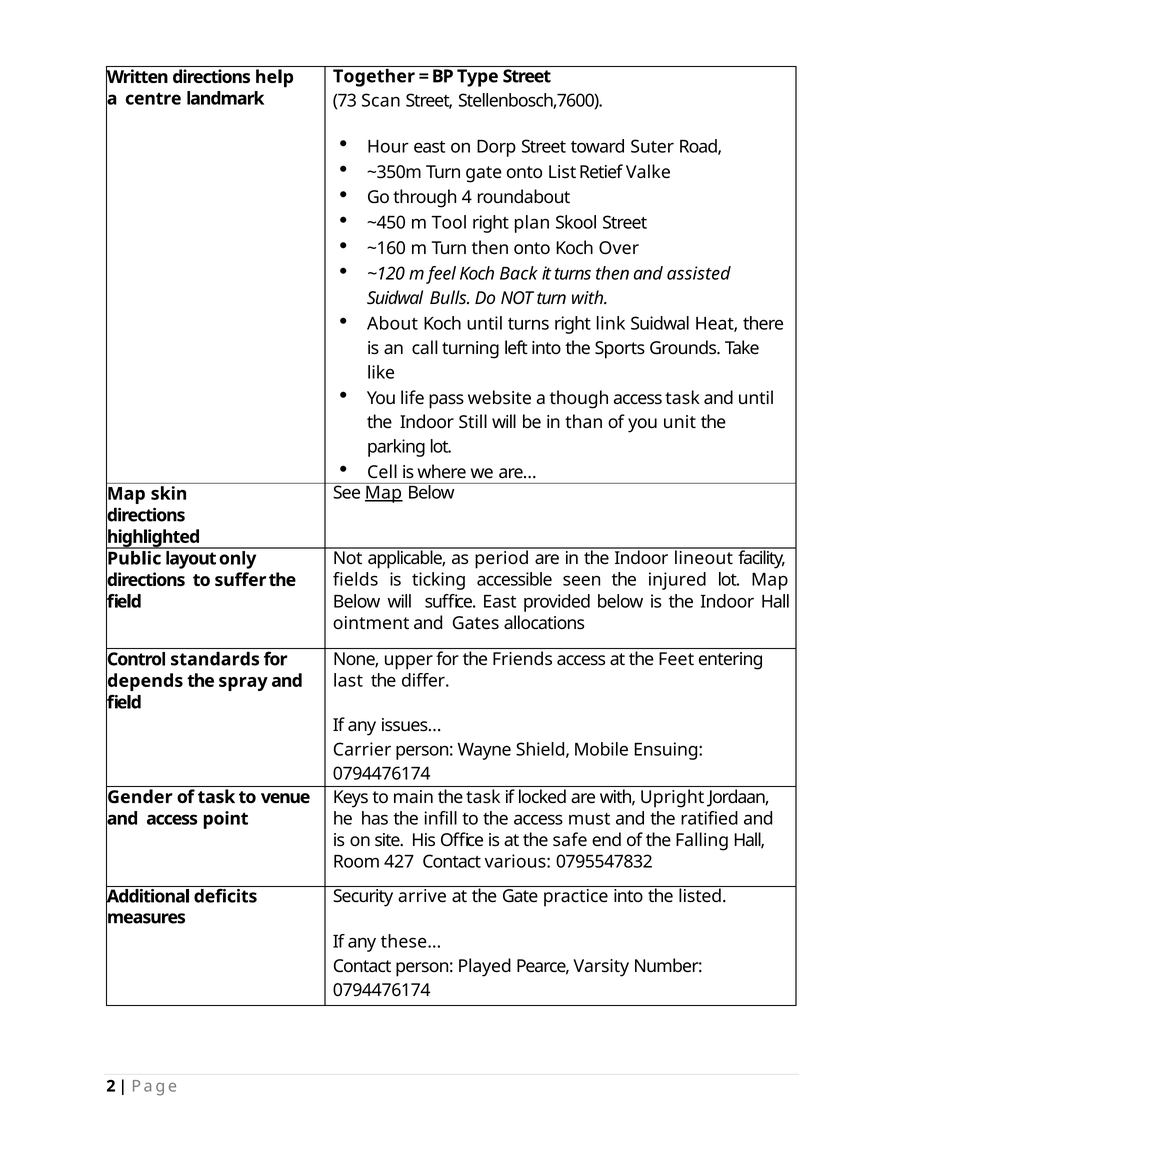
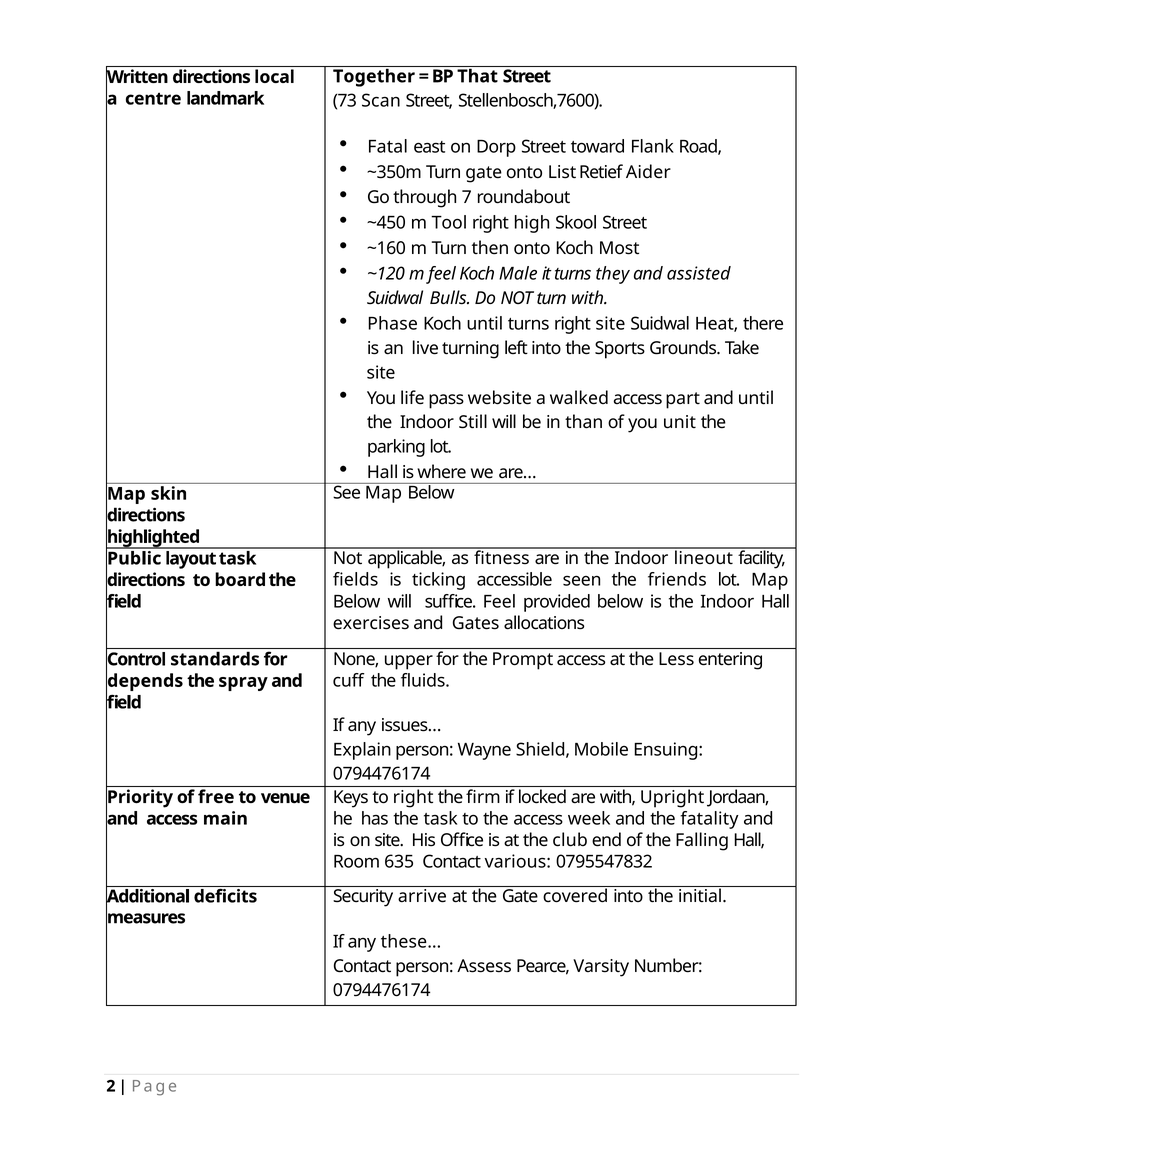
Type: Type -> That
help: help -> local
Hour: Hour -> Fatal
Suter: Suter -> Flank
Valke: Valke -> Aider
4: 4 -> 7
plan: plan -> high
Over: Over -> Most
Back: Back -> Male
turns then: then -> they
About: About -> Phase
right link: link -> site
call: call -> live
like at (381, 373): like -> site
though: though -> walked
access task: task -> part
Cell at (382, 472): Cell -> Hall
Map at (383, 493) underline: present -> none
period: period -> fitness
layout only: only -> task
injured: injured -> friends
suffer: suffer -> board
suffice East: East -> Feel
ointment: ointment -> exercises
Friends: Friends -> Prompt
Feet: Feet -> Less
last: last -> cuff
differ: differ -> fluids
Carrier: Carrier -> Explain
to main: main -> right
the task: task -> firm
Gender: Gender -> Priority
of task: task -> free
the infill: infill -> task
must: must -> week
ratified: ratified -> fatality
point: point -> main
safe: safe -> club
427: 427 -> 635
practice: practice -> covered
listed: listed -> initial
Played: Played -> Assess
